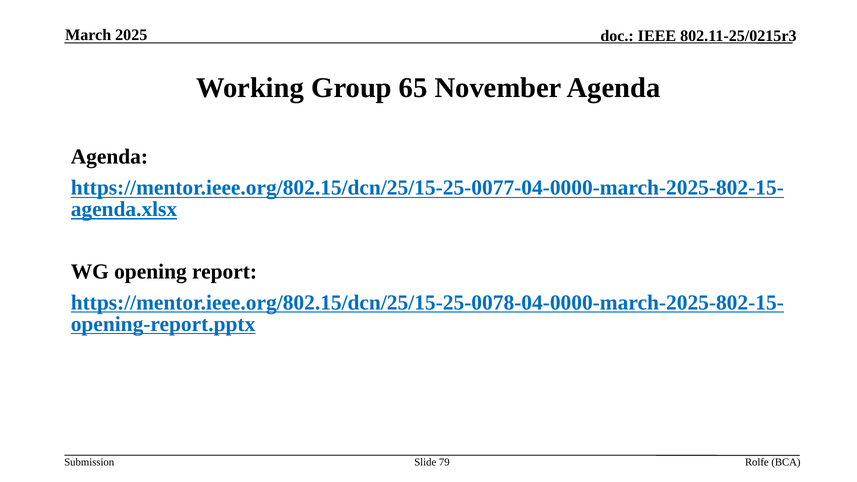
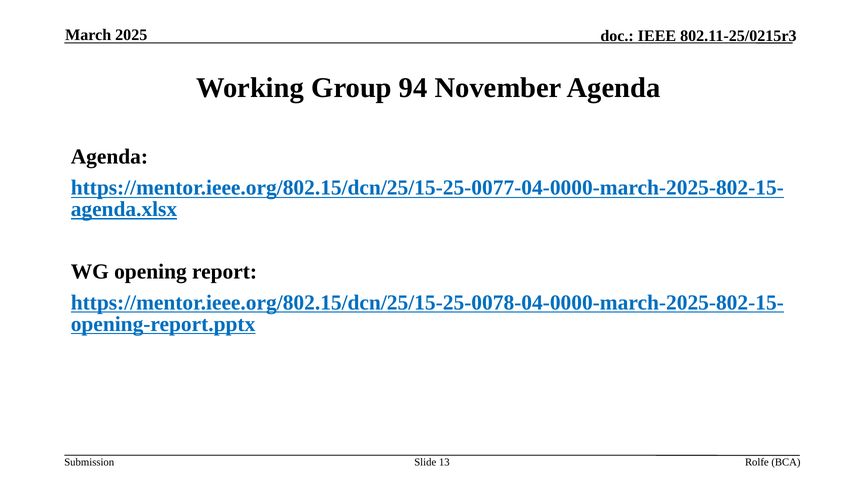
65: 65 -> 94
79: 79 -> 13
